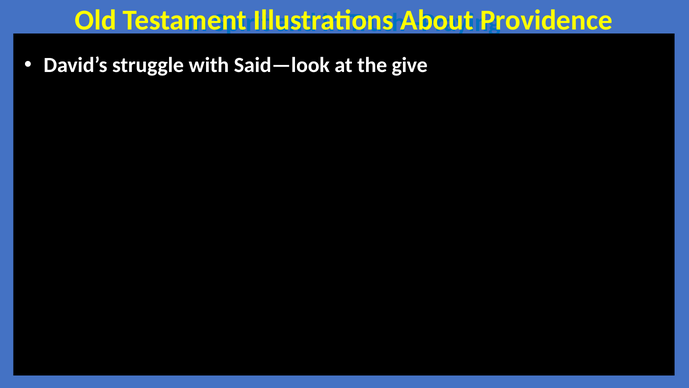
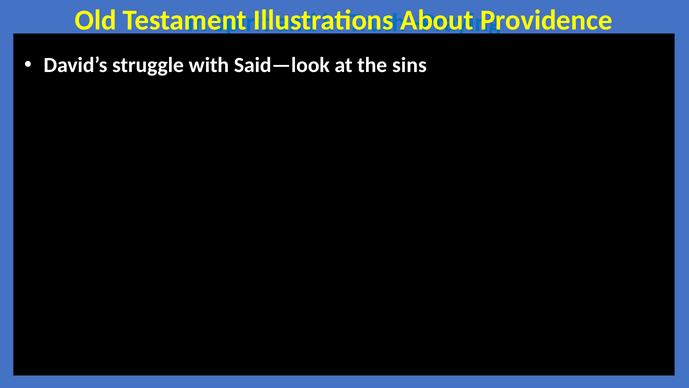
give: give -> sins
